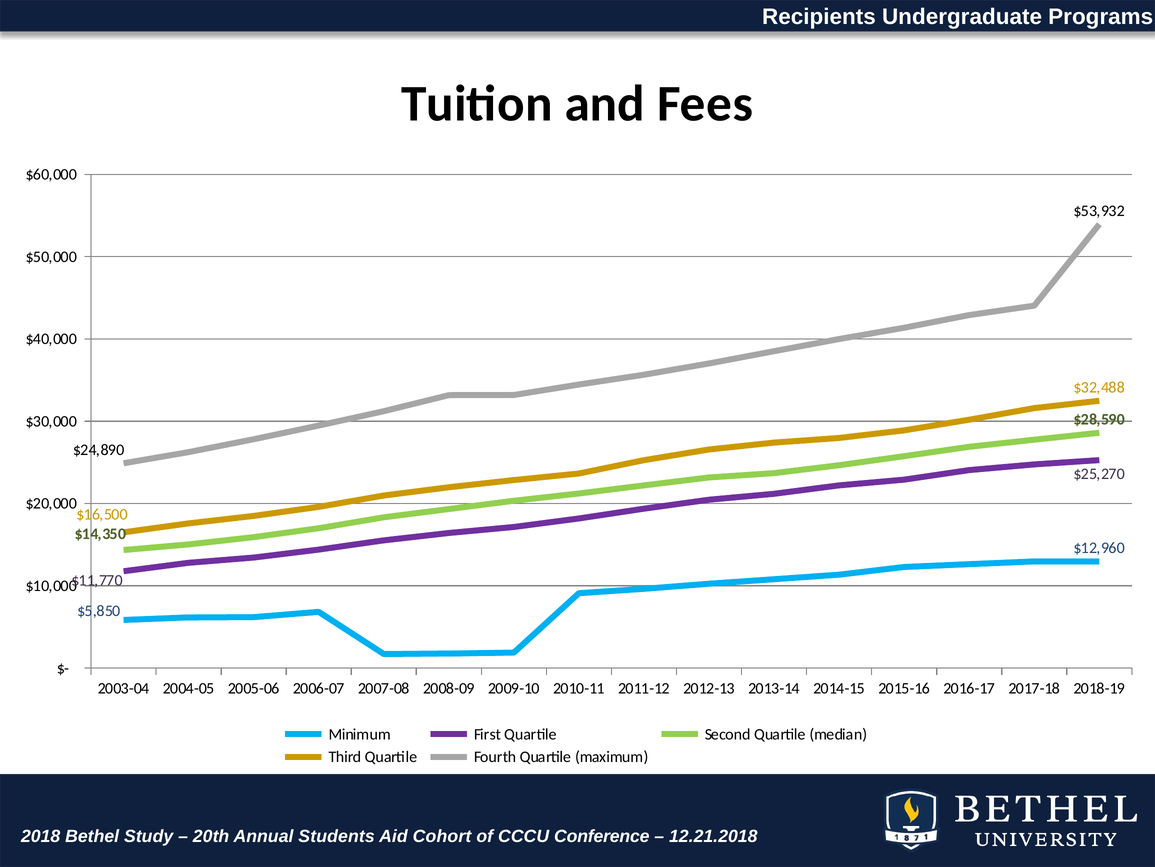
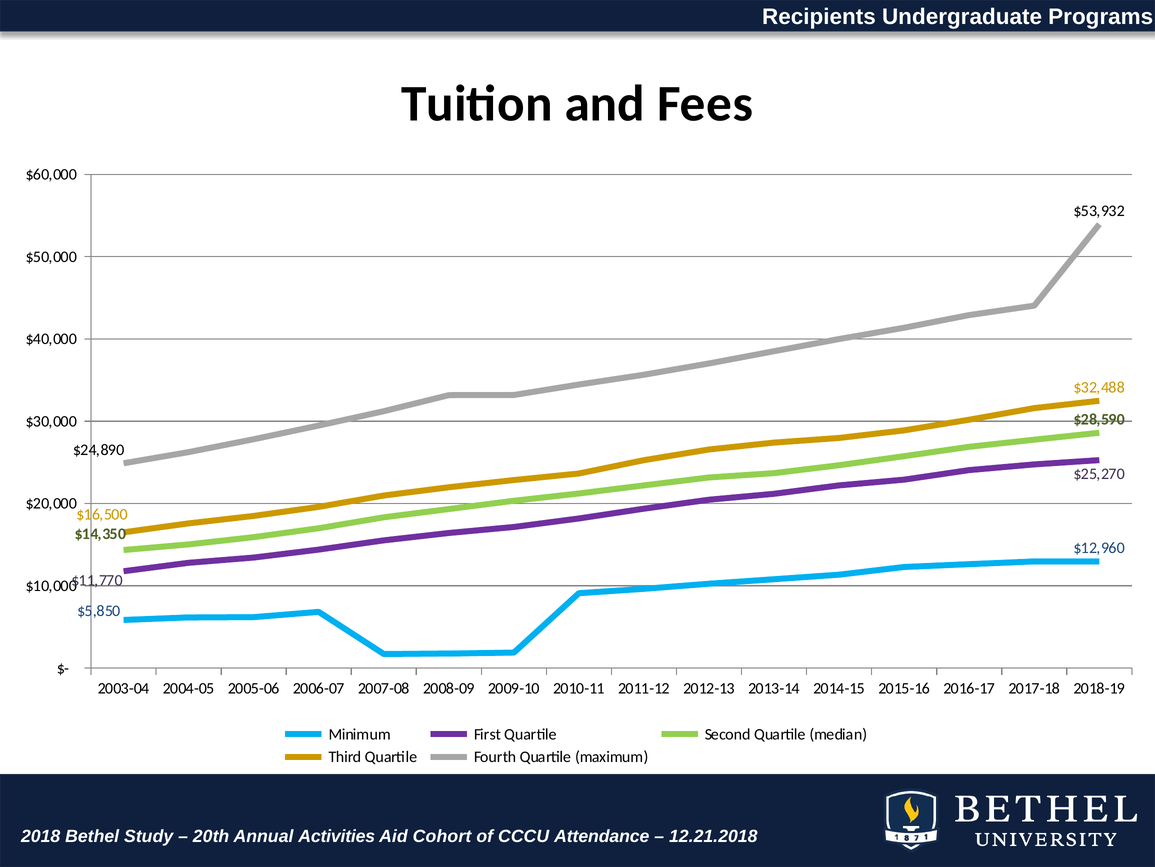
Students: Students -> Activities
Conference: Conference -> Attendance
